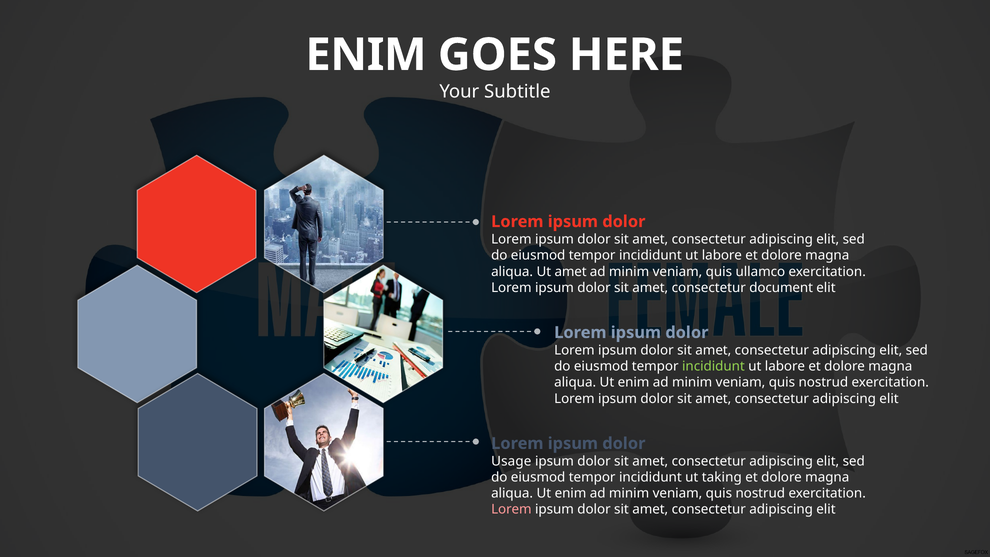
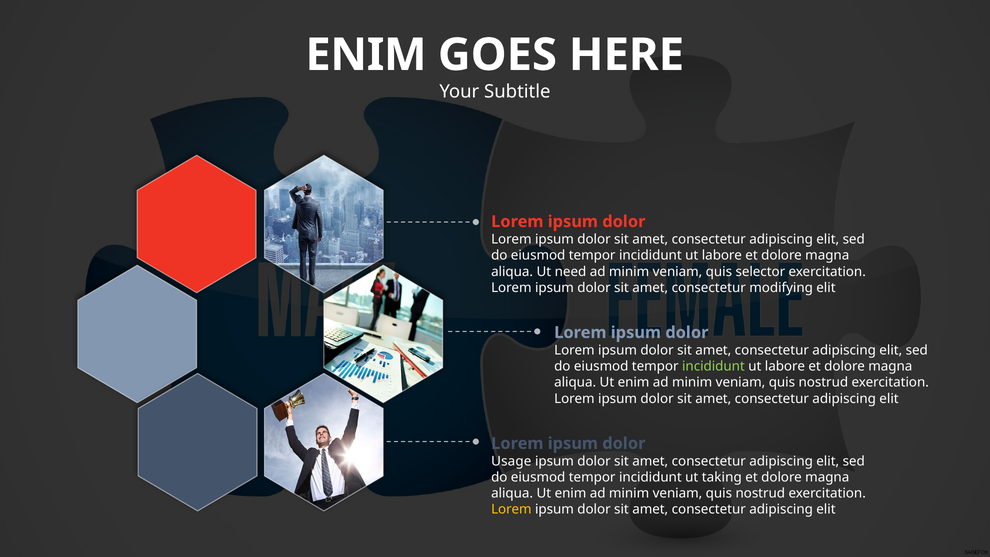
Ut amet: amet -> need
ullamco: ullamco -> selector
document: document -> modifying
Lorem at (511, 509) colour: pink -> yellow
